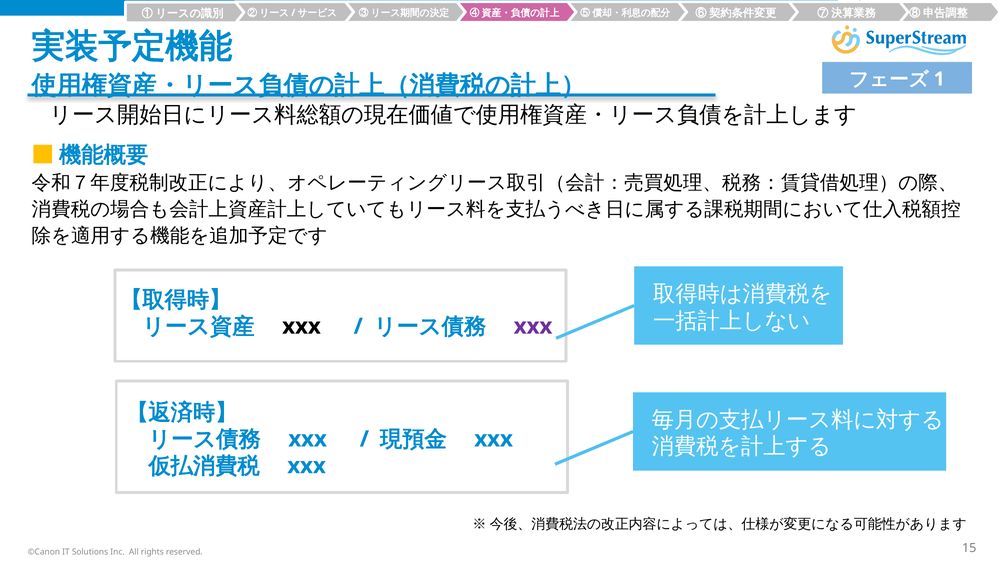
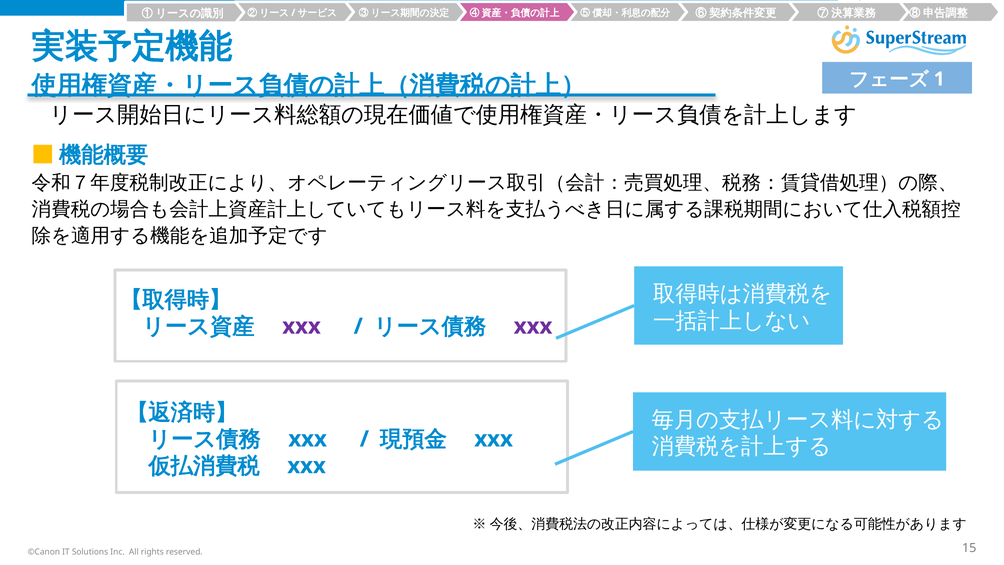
xxx at (301, 326) colour: black -> purple
